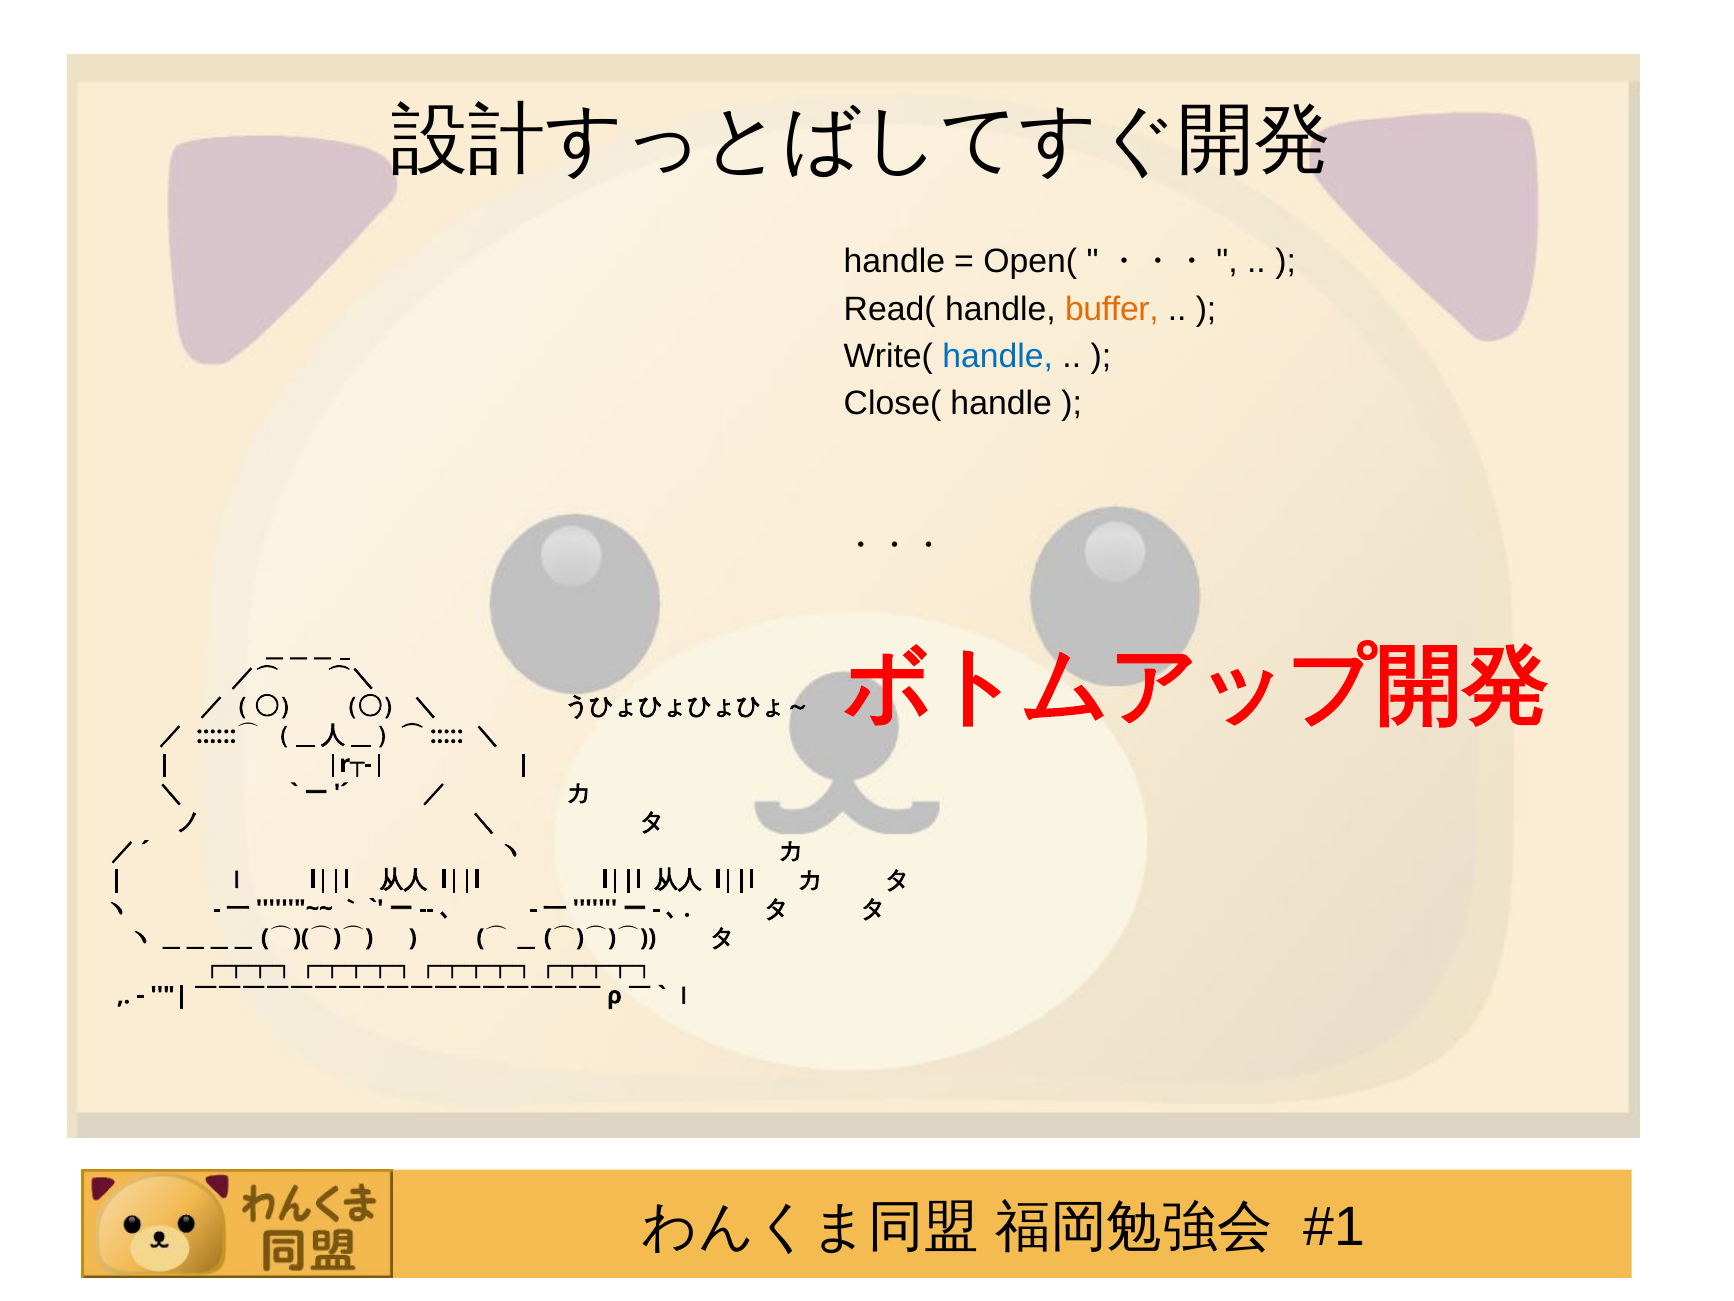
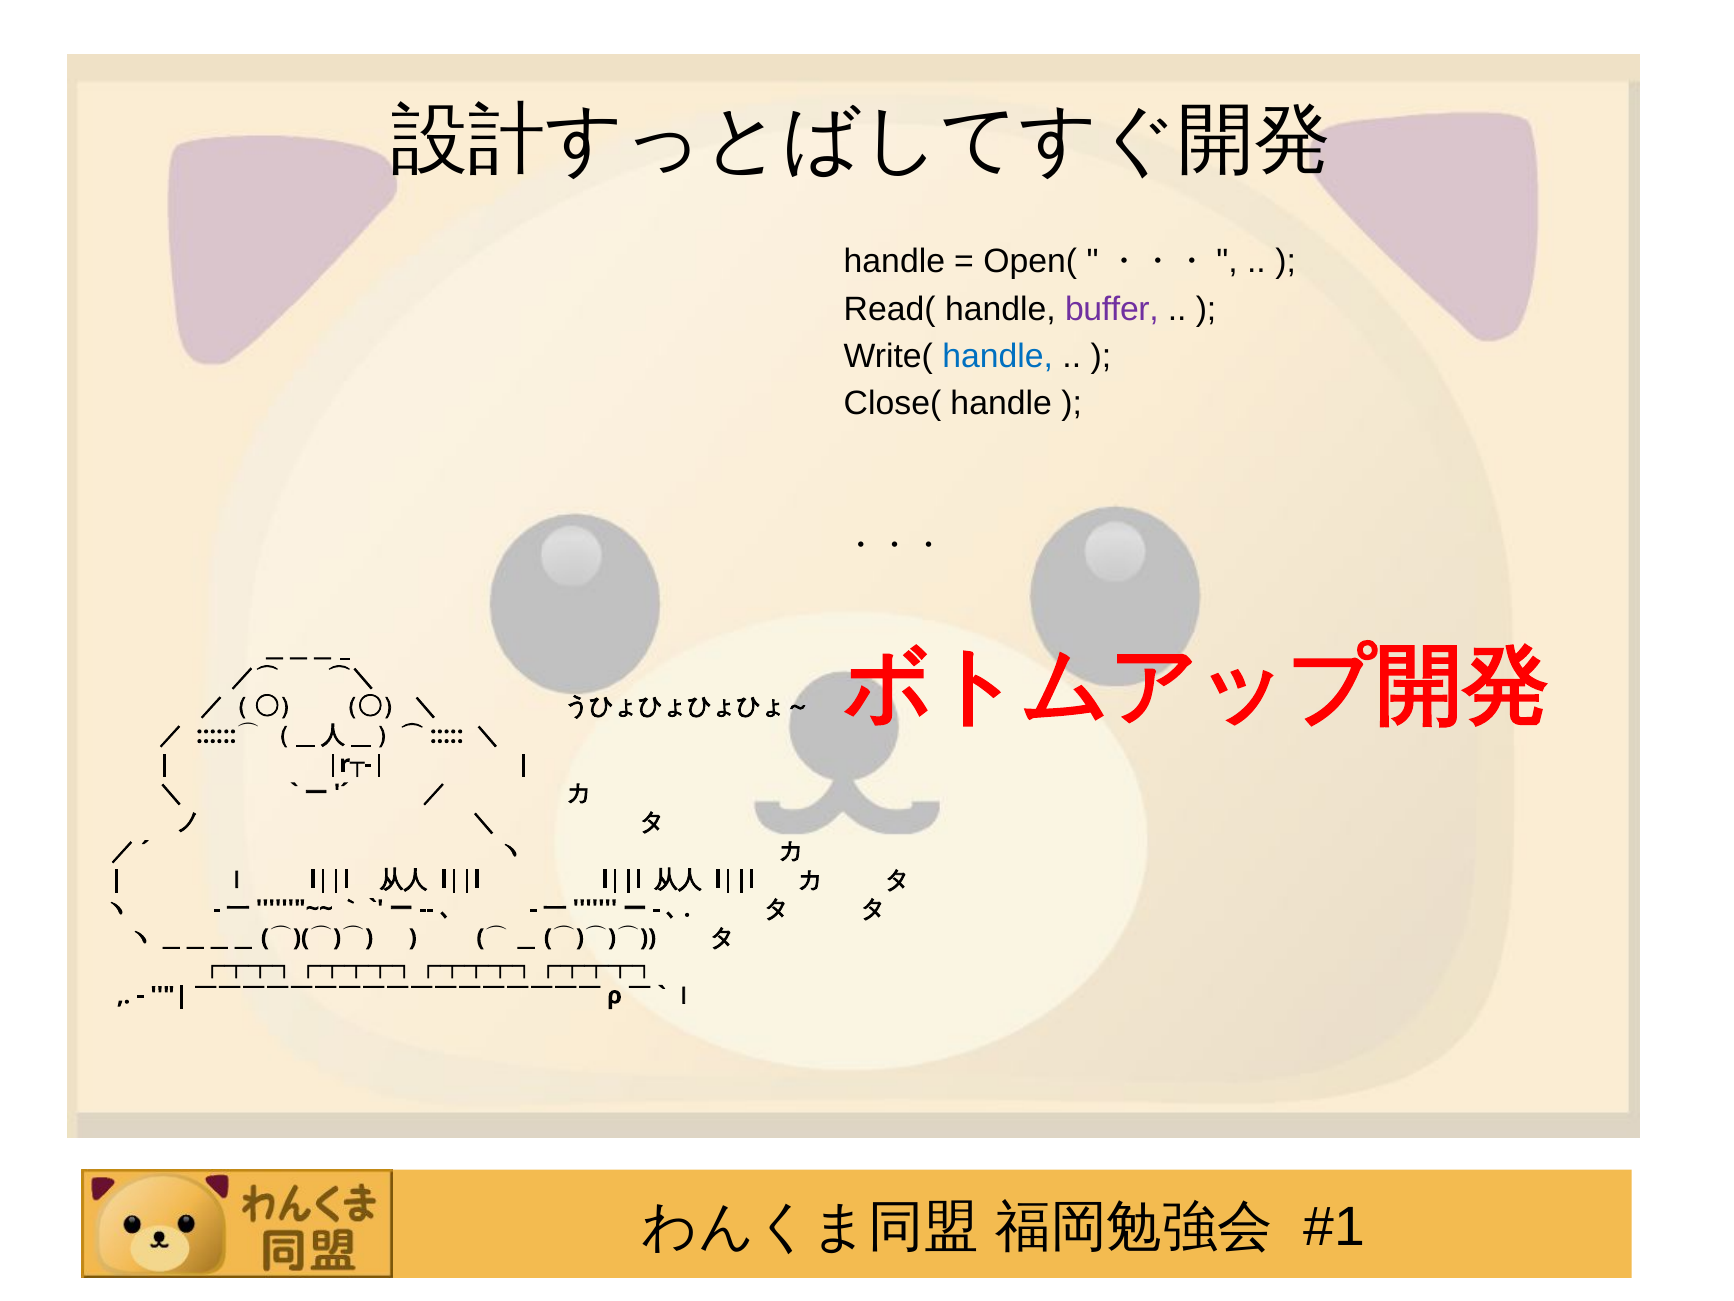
buffer colour: orange -> purple
